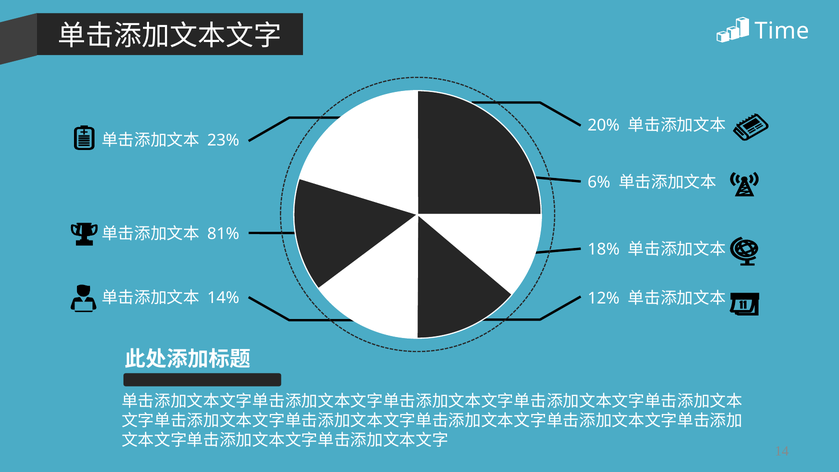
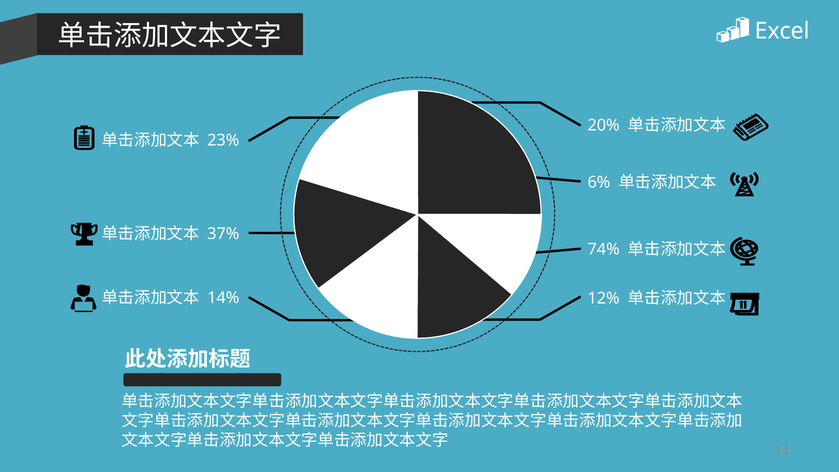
Time: Time -> Excel
81%: 81% -> 37%
18%: 18% -> 74%
